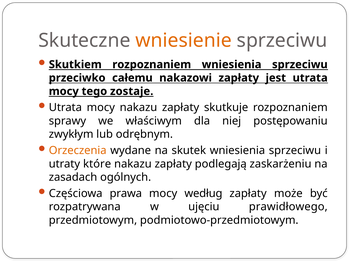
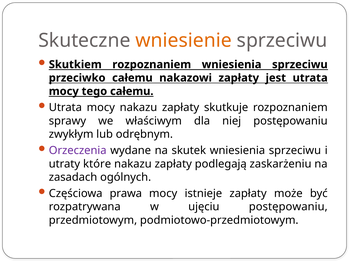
tego zostaje: zostaje -> całemu
Orzeczenia colour: orange -> purple
według: według -> istnieje
ujęciu prawidłowego: prawidłowego -> postępowaniu
